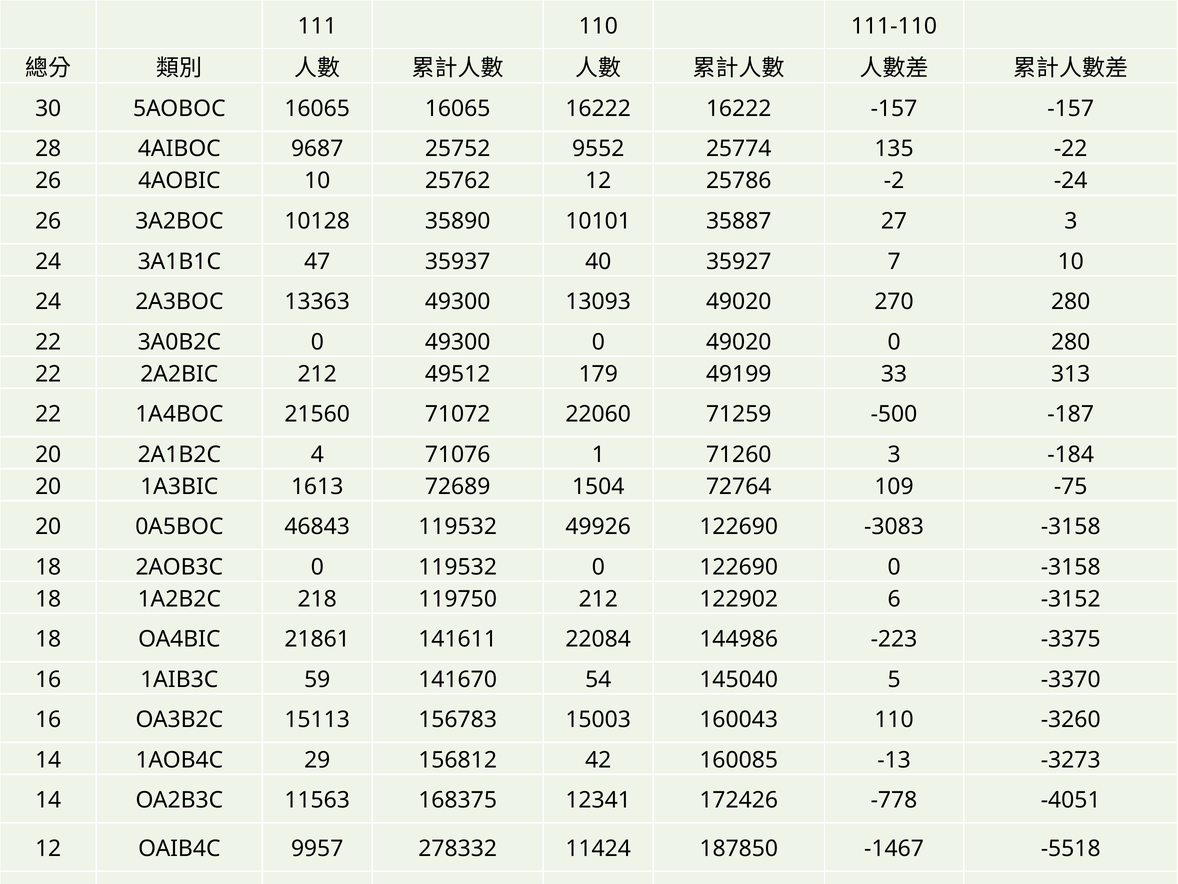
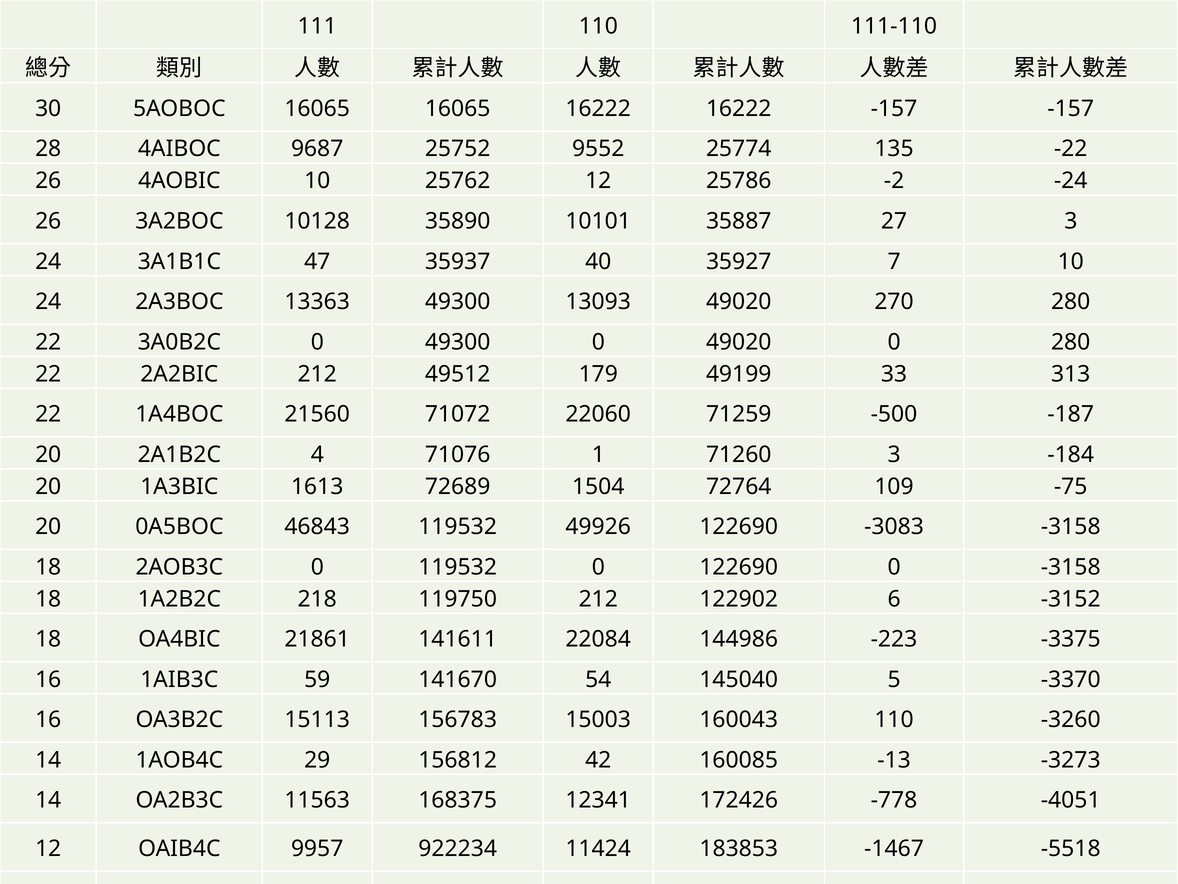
278332: 278332 -> 922234
187850: 187850 -> 183853
